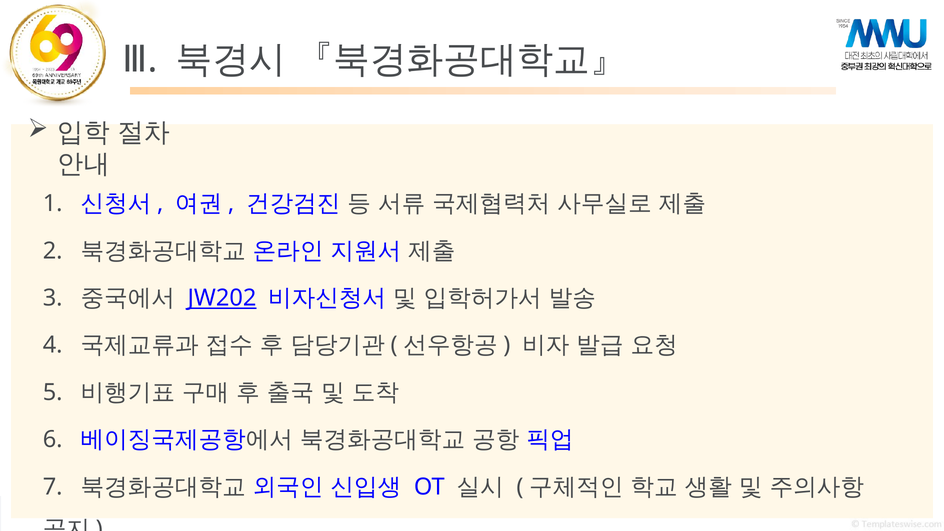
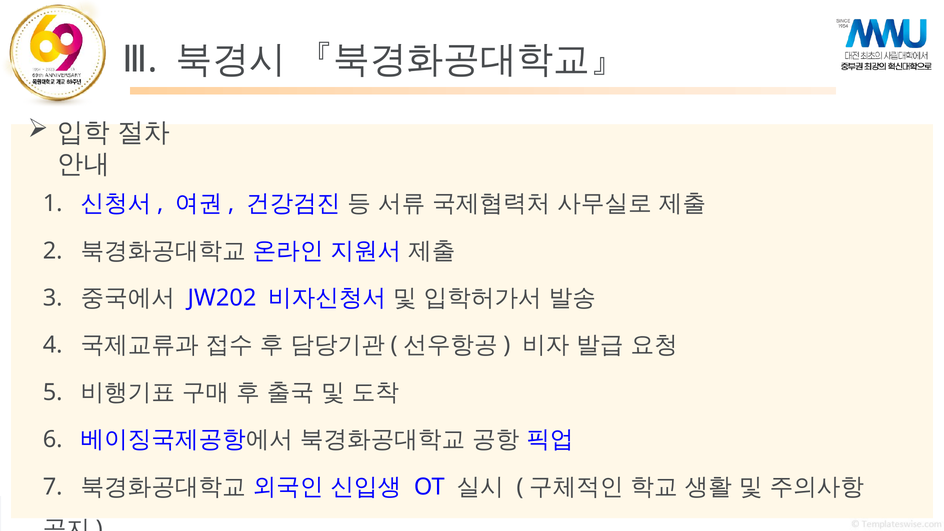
JW202 underline: present -> none
